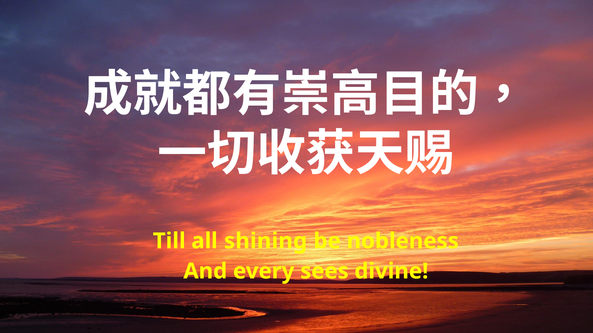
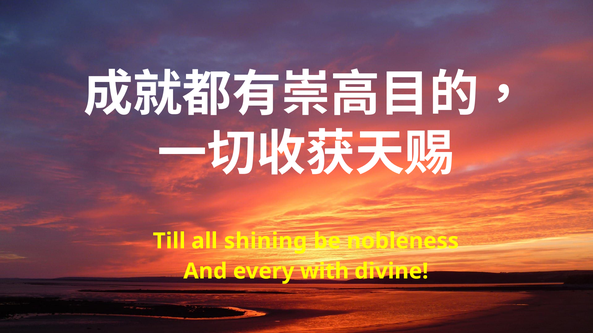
sees: sees -> with
